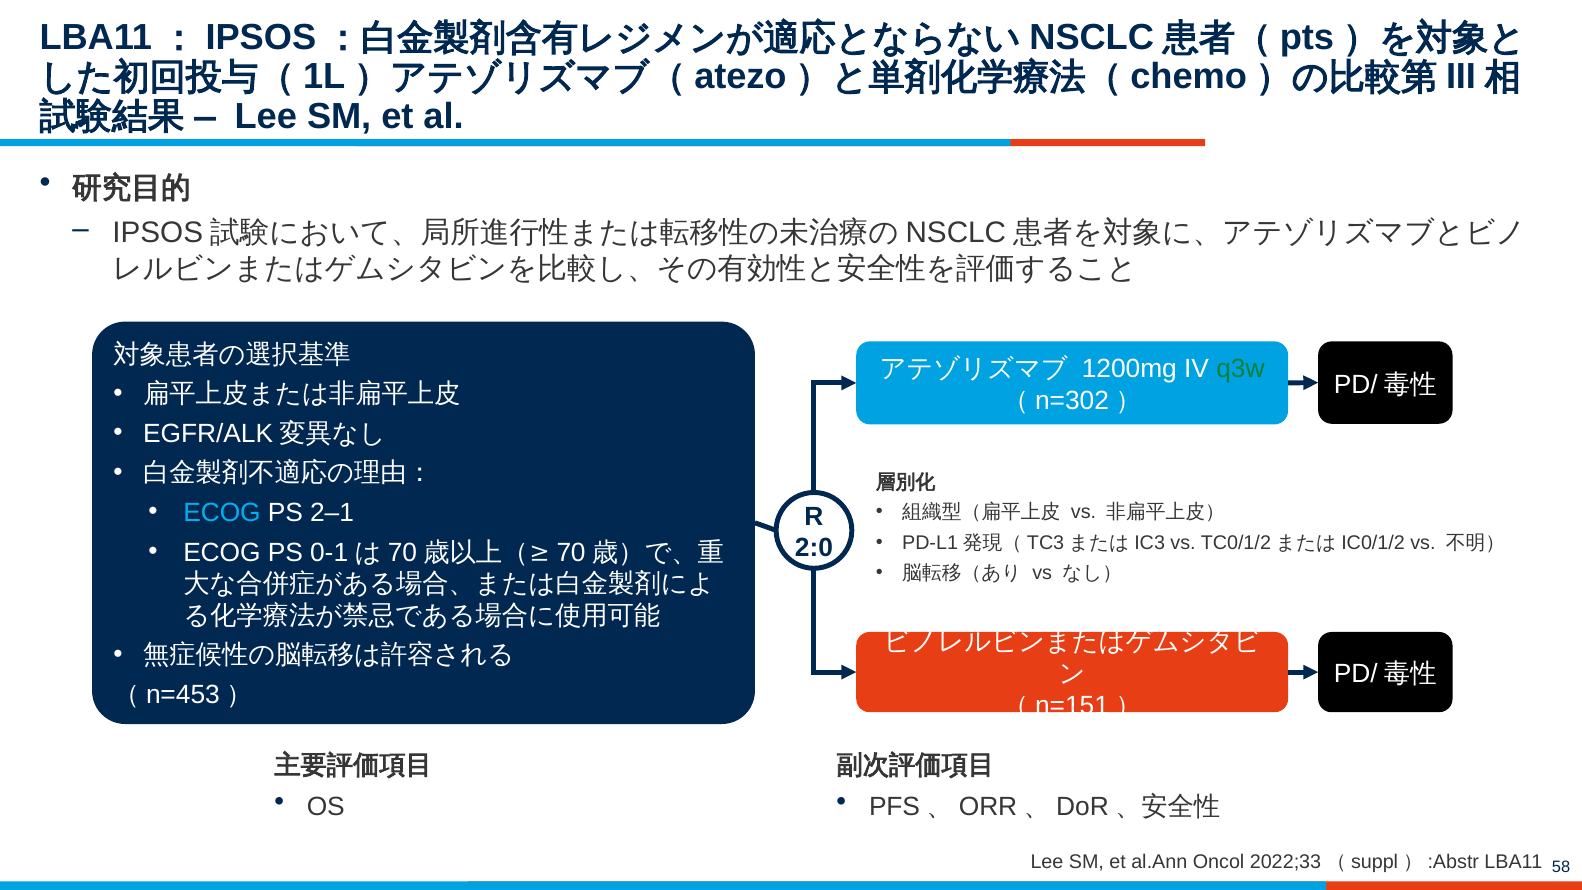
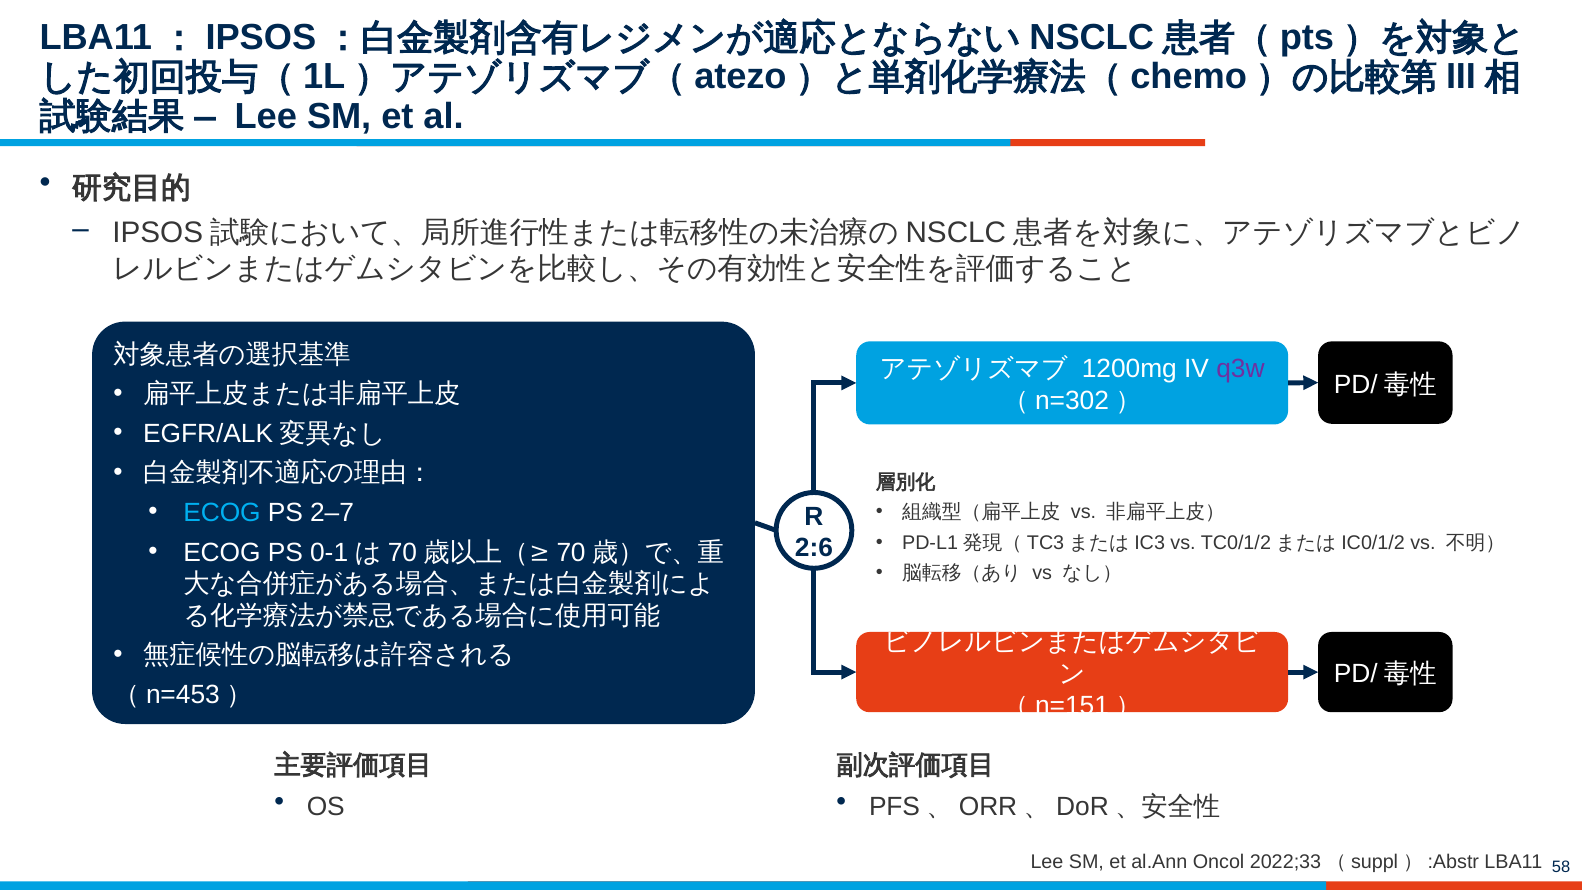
q3w colour: green -> purple
2–1: 2–1 -> 2–7
2:0: 2:0 -> 2:6
